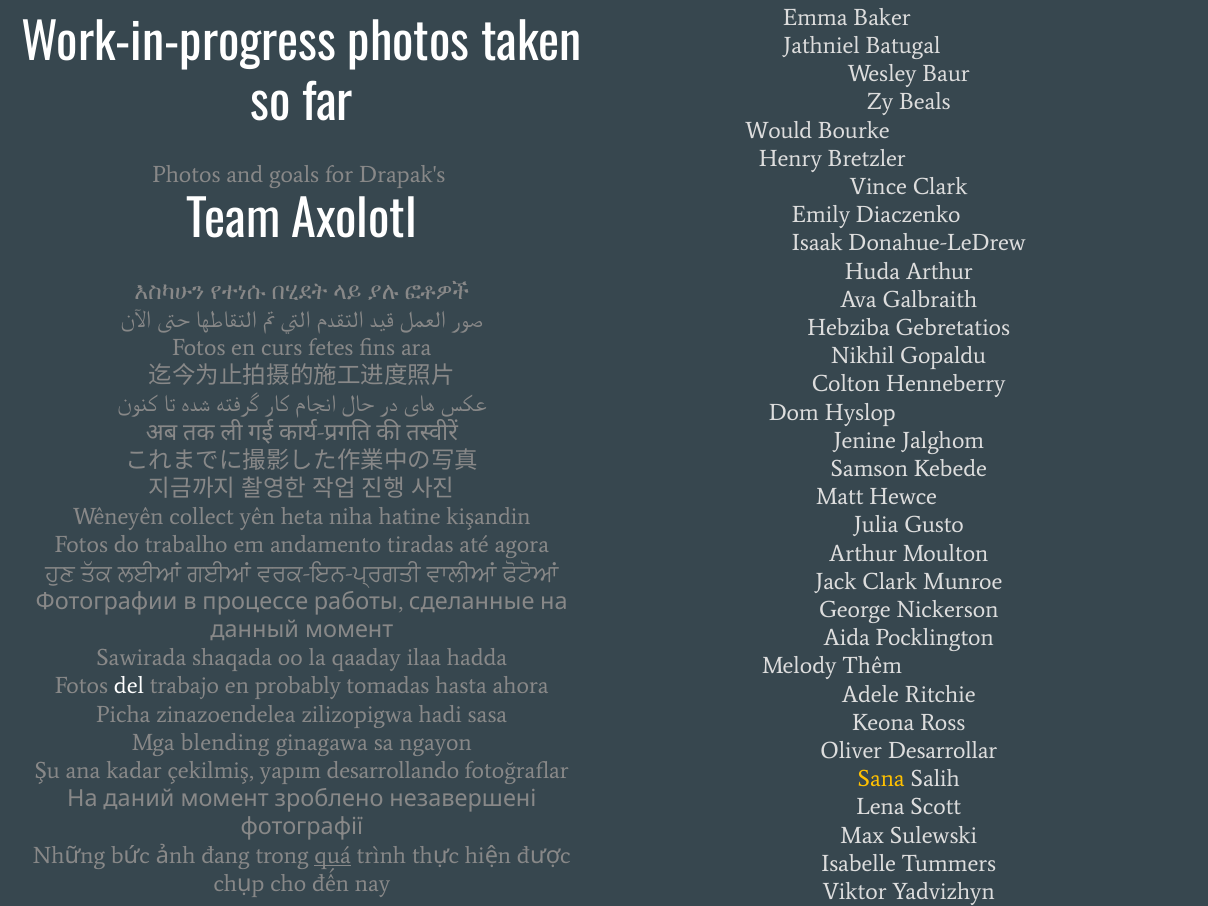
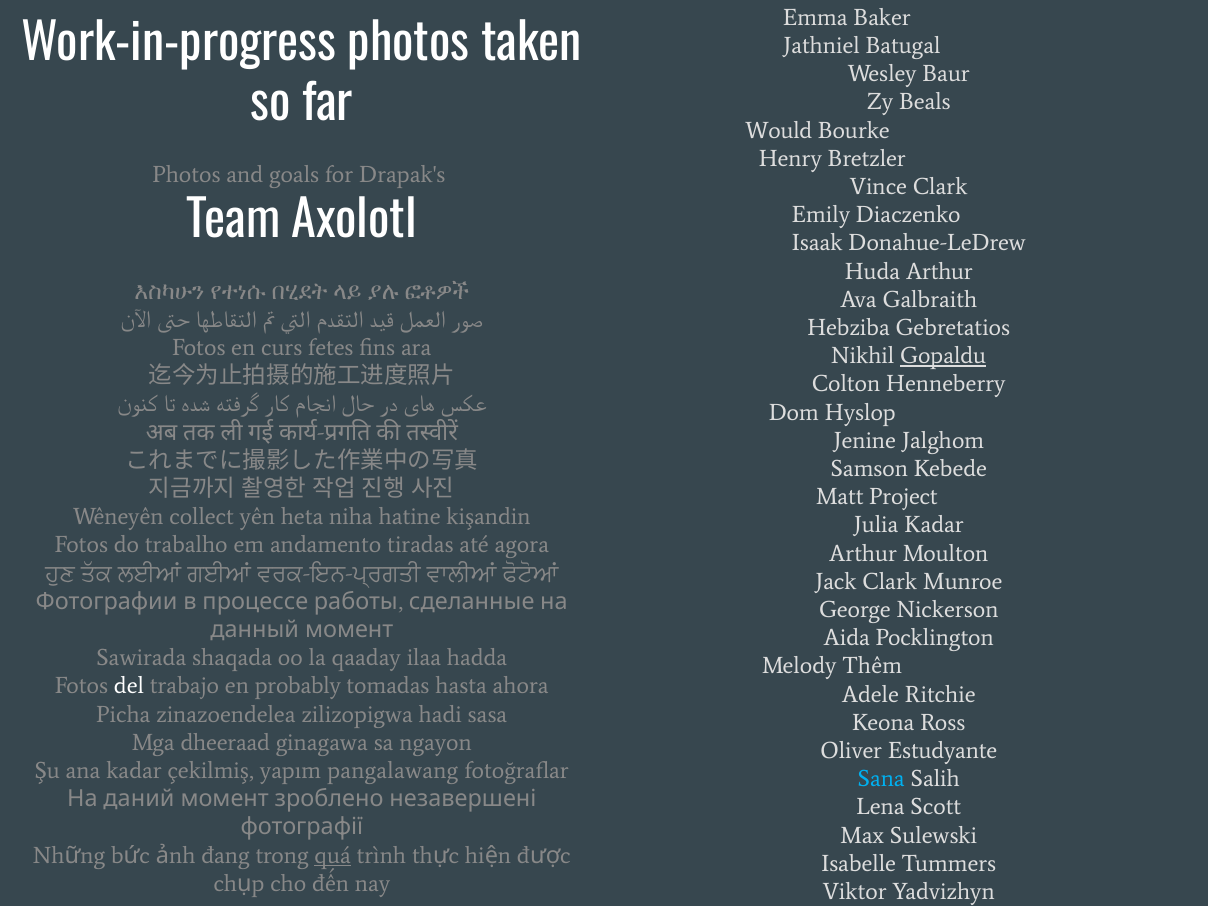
Gopaldu underline: none -> present
Hewce: Hewce -> Project
Julia Gusto: Gusto -> Kadar
blending: blending -> dheeraad
Desarrollar: Desarrollar -> Estudyante
desarrollando: desarrollando -> pangalawang
Sana colour: yellow -> light blue
